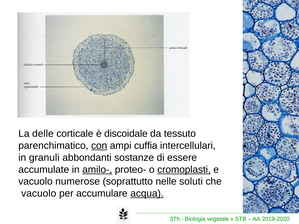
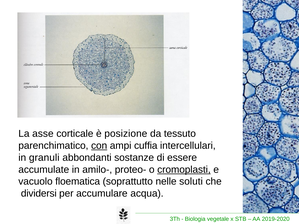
delle: delle -> asse
discoidale: discoidale -> posizione
amilo- underline: present -> none
numerose: numerose -> floematica
vacuolo at (39, 194): vacuolo -> dividersi
acqua underline: present -> none
